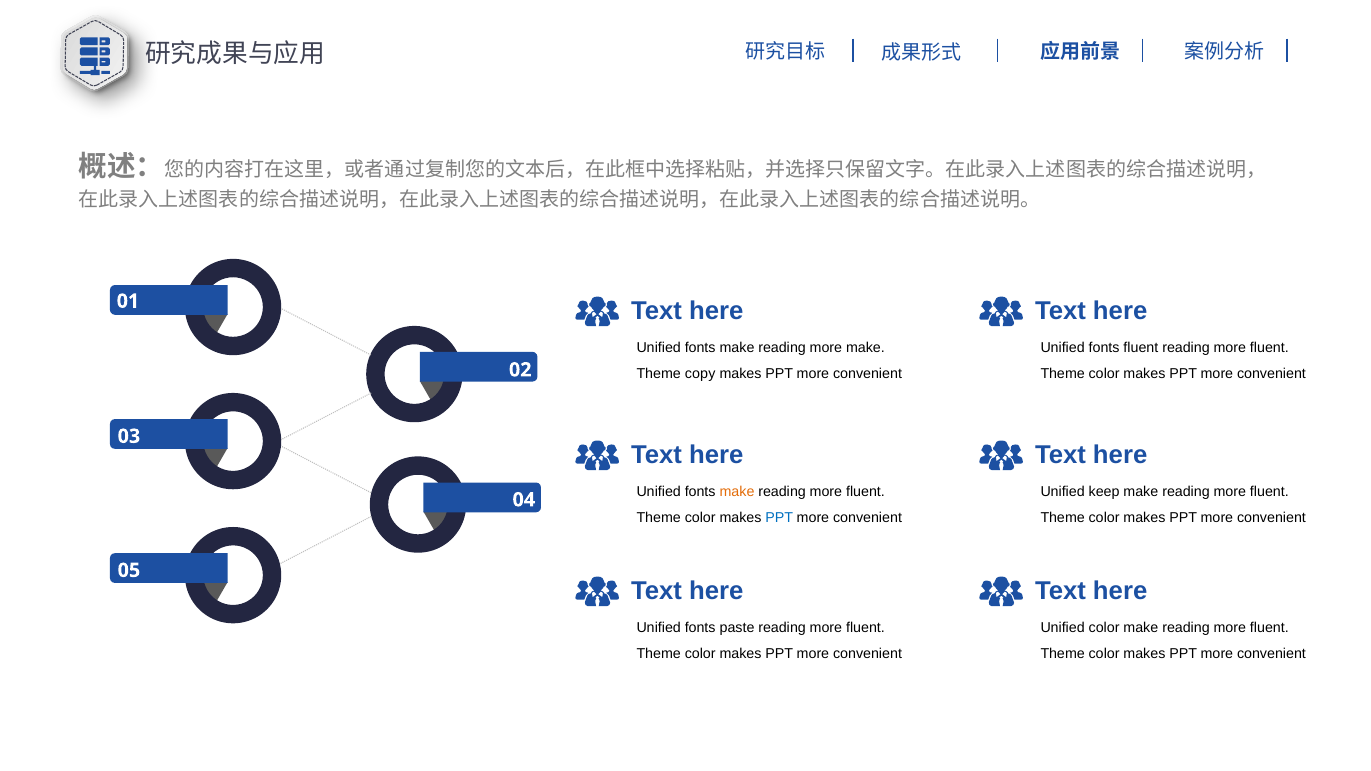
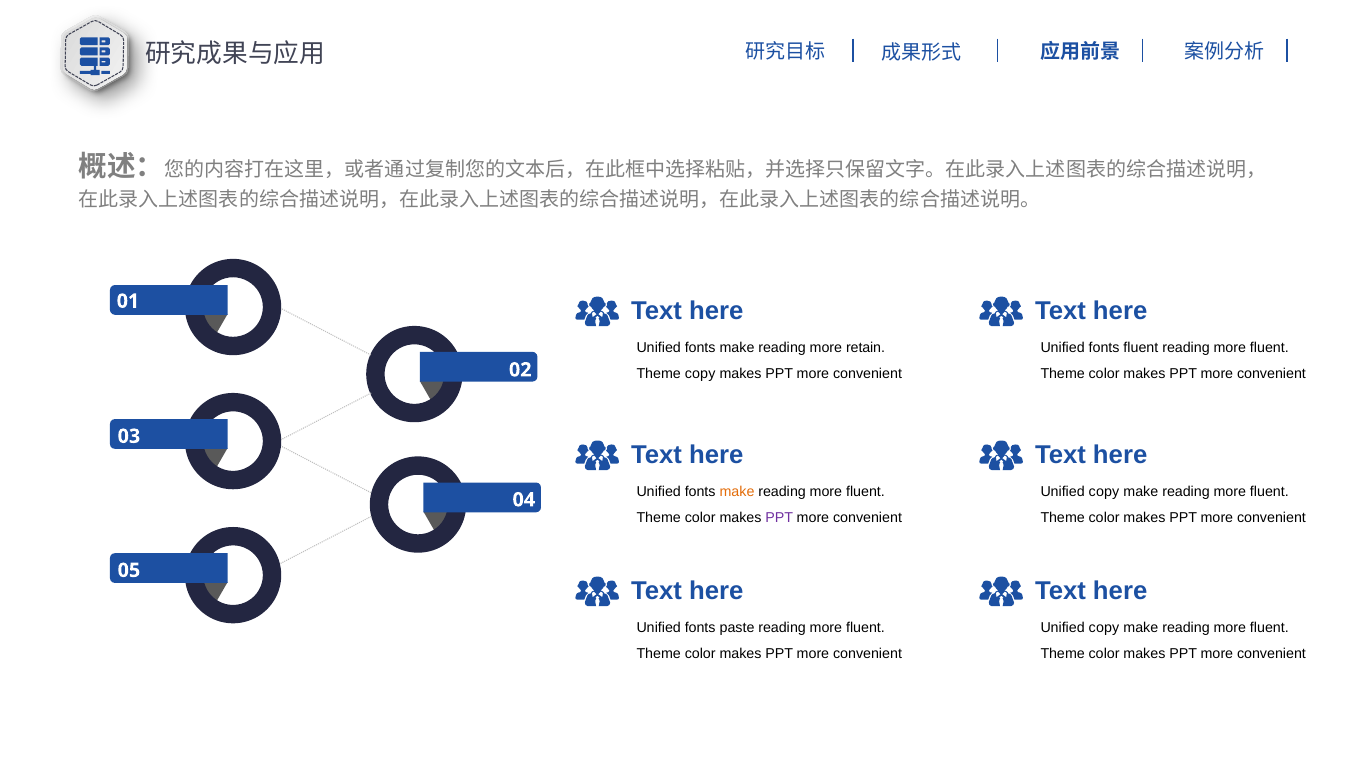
more make: make -> retain
keep at (1104, 492): keep -> copy
PPT at (779, 518) colour: blue -> purple
color at (1104, 628): color -> copy
